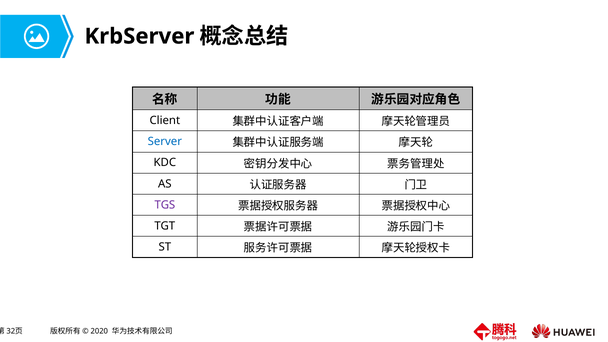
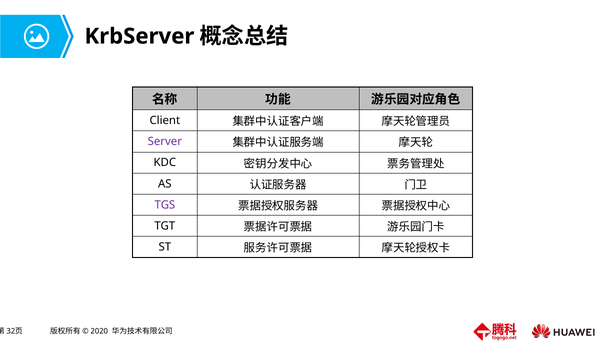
Server colour: blue -> purple
